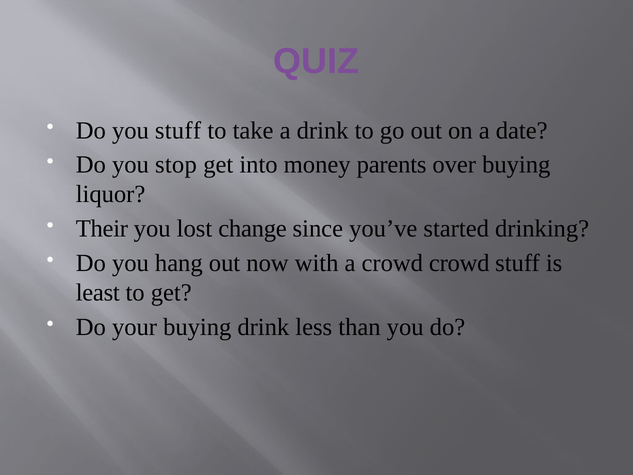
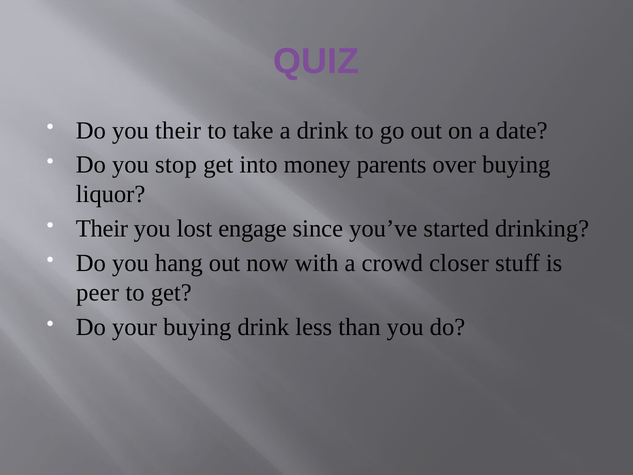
you stuff: stuff -> their
change: change -> engage
crowd crowd: crowd -> closer
least: least -> peer
